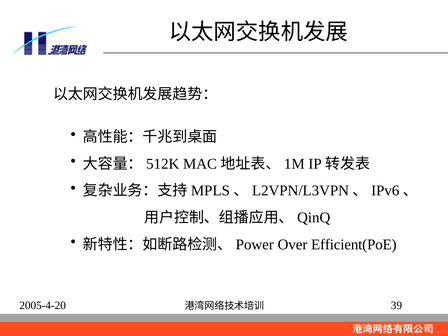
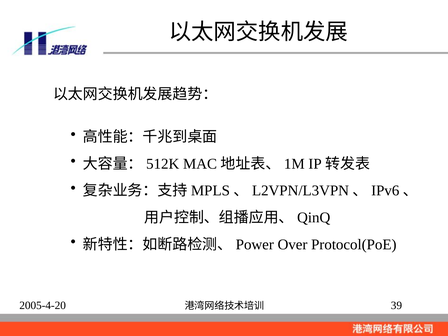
Efficient(PoE: Efficient(PoE -> Protocol(PoE
